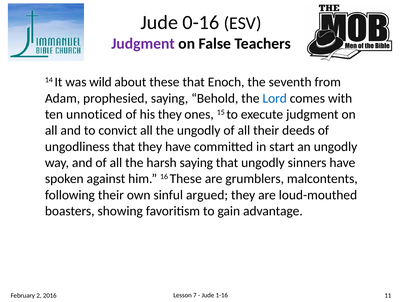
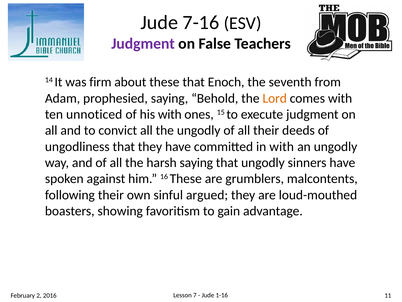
0-16: 0-16 -> 7-16
wild: wild -> firm
Lord colour: blue -> orange
his they: they -> with
in start: start -> with
